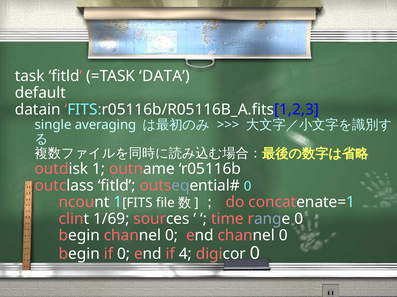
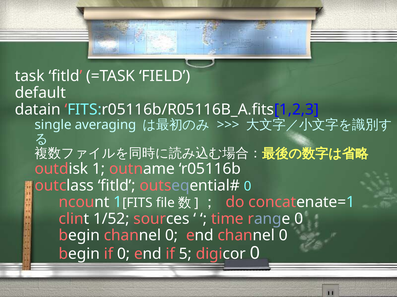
DATA: DATA -> FIELD
1/69: 1/69 -> 1/52
4: 4 -> 5
